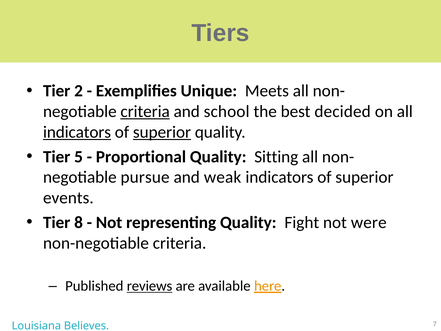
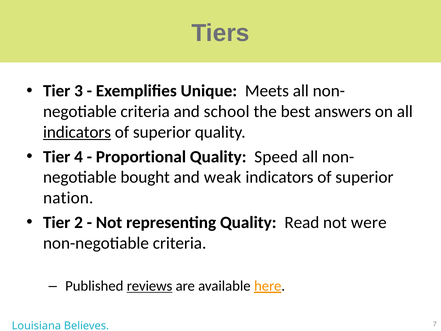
2: 2 -> 3
criteria at (145, 111) underline: present -> none
decided: decided -> answers
superior at (162, 132) underline: present -> none
5: 5 -> 4
Sitting: Sitting -> Speed
pursue: pursue -> bought
events: events -> nation
8: 8 -> 2
Fight: Fight -> Read
